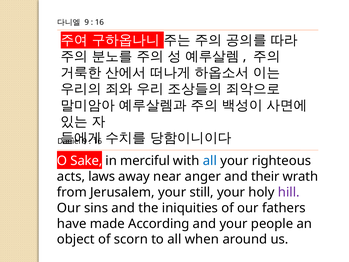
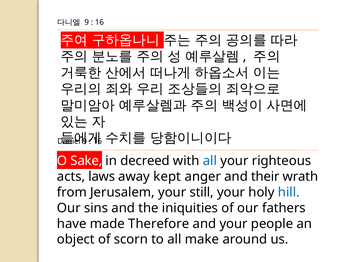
merciful: merciful -> decreed
near: near -> kept
hill colour: purple -> blue
According: According -> Therefore
when: when -> make
